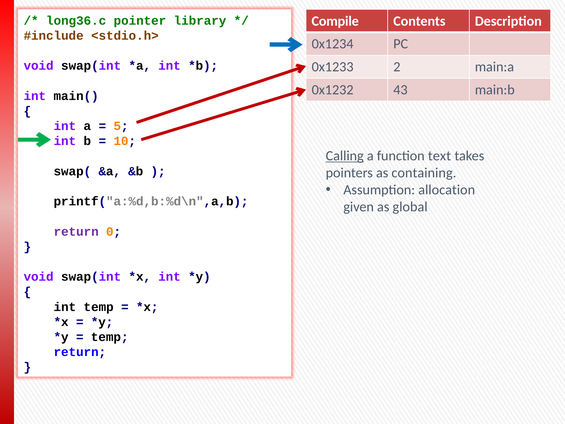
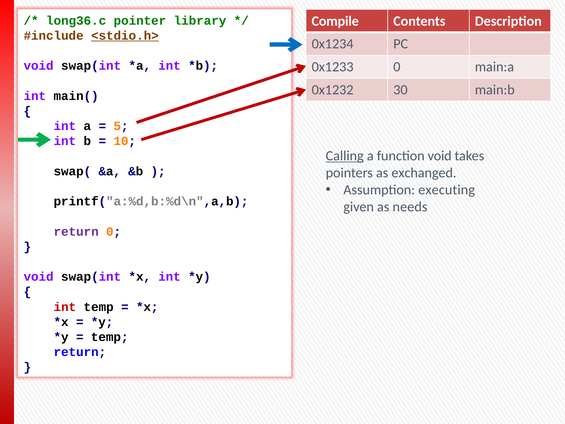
<stdio.h> underline: none -> present
0x1233 2: 2 -> 0
43: 43 -> 30
function text: text -> void
containing: containing -> exchanged
allocation: allocation -> executing
global: global -> needs
int at (65, 307) colour: black -> red
